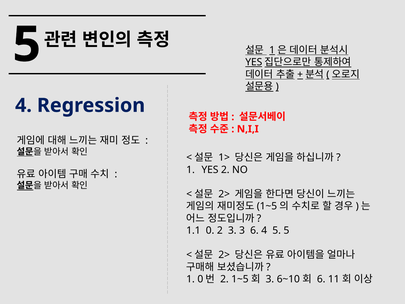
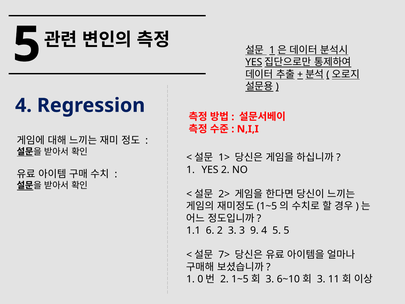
0: 0 -> 6
3 6: 6 -> 9
2> at (224, 255): 2> -> 7>
6 at (321, 279): 6 -> 3
